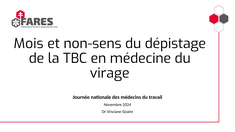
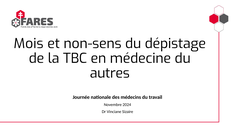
virage: virage -> autres
